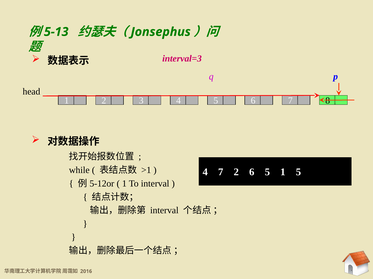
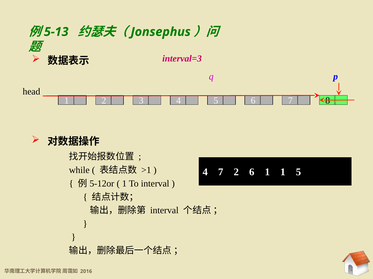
6 5: 5 -> 1
